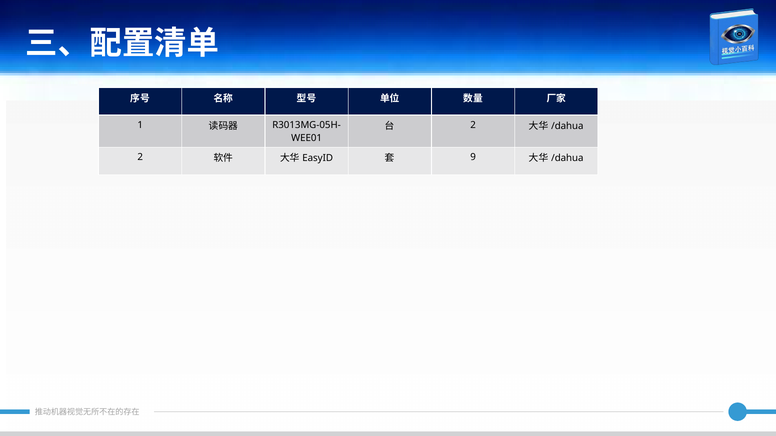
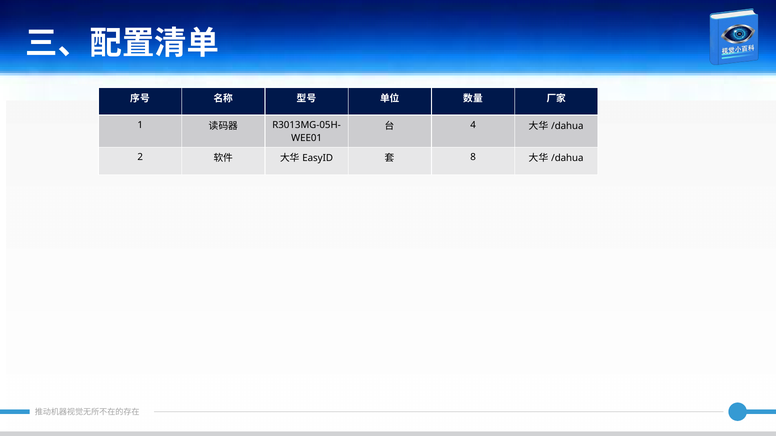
2 at (473, 125): 2 -> 4
9: 9 -> 8
